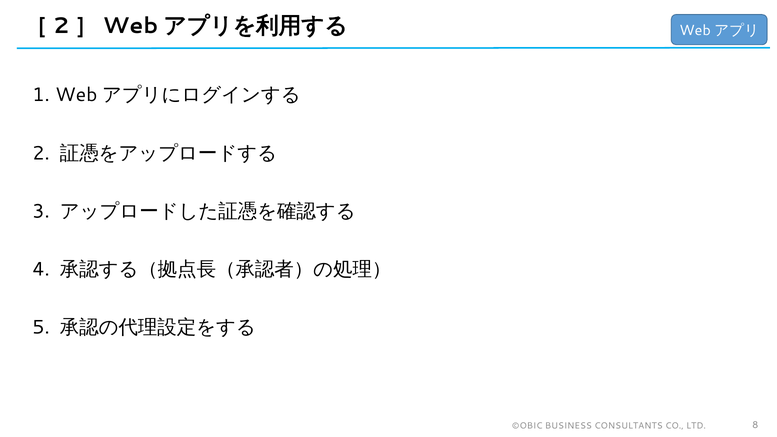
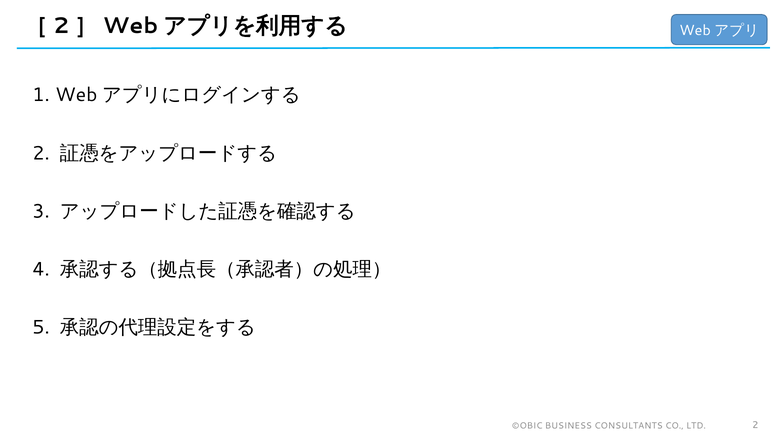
LTD 8: 8 -> 2
